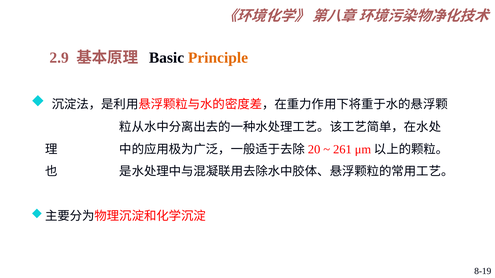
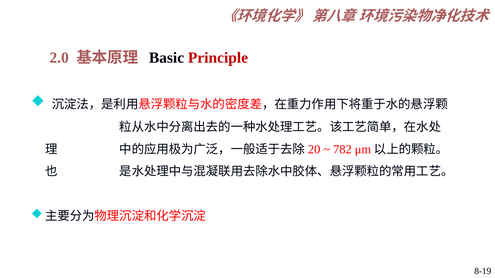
2.9: 2.9 -> 2.0
Principle colour: orange -> red
261: 261 -> 782
